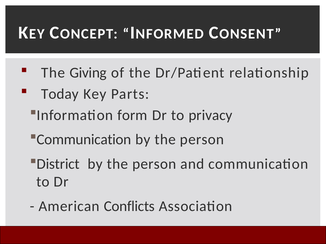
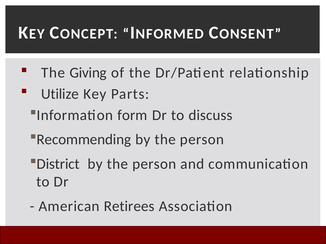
Today: Today -> Utilize
privacy: privacy -> discuss
Communication at (84, 140): Communication -> Recommending
Conflicts: Conflicts -> Retirees
